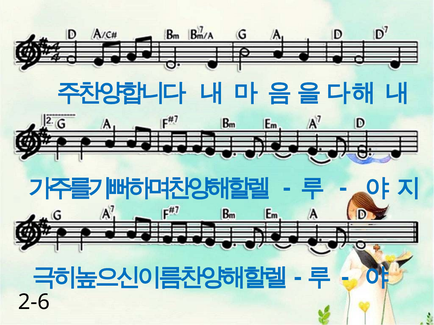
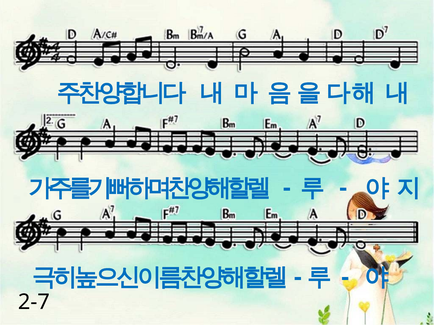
2-6: 2-6 -> 2-7
